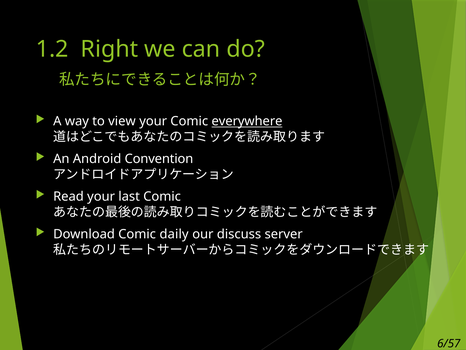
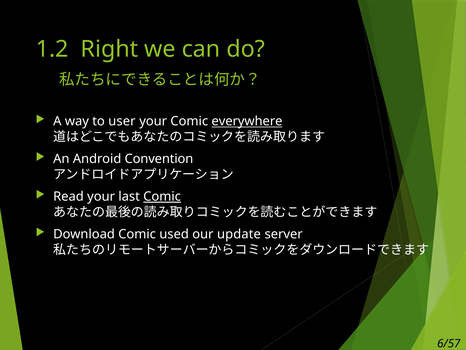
view: view -> user
Comic at (162, 196) underline: none -> present
daily: daily -> used
discuss: discuss -> update
